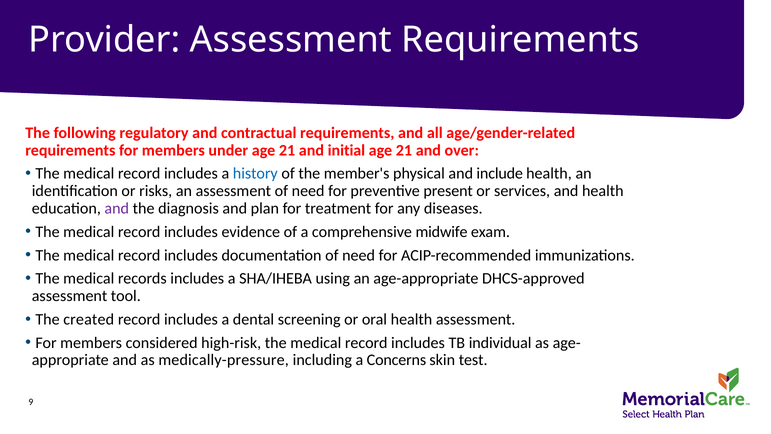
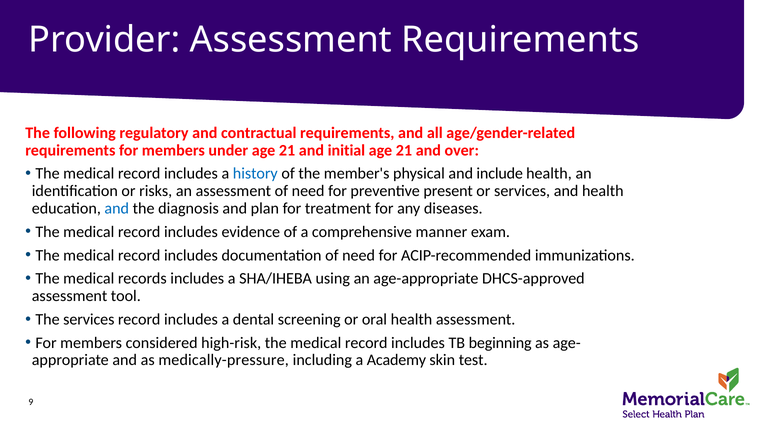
and at (117, 208) colour: purple -> blue
midwife: midwife -> manner
The created: created -> services
individual: individual -> beginning
Concerns: Concerns -> Academy
